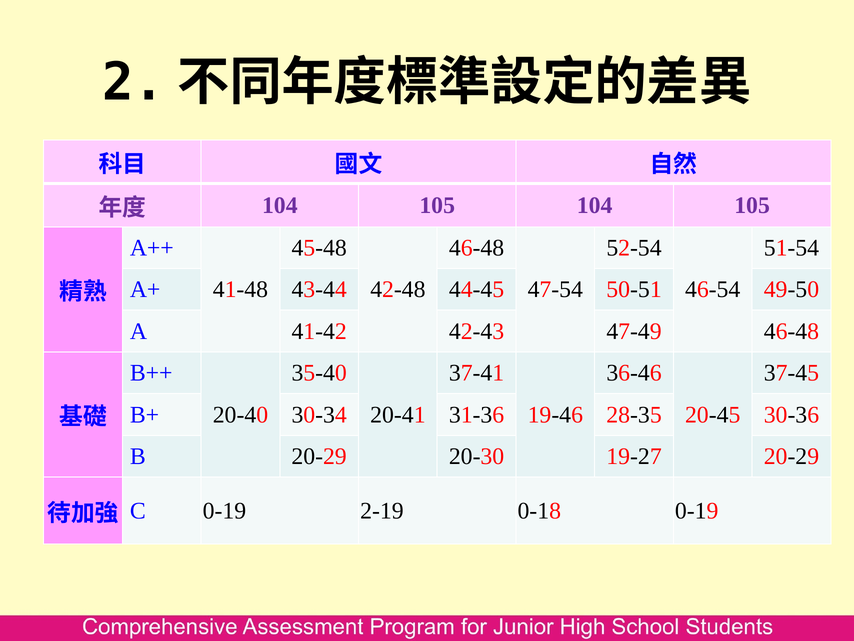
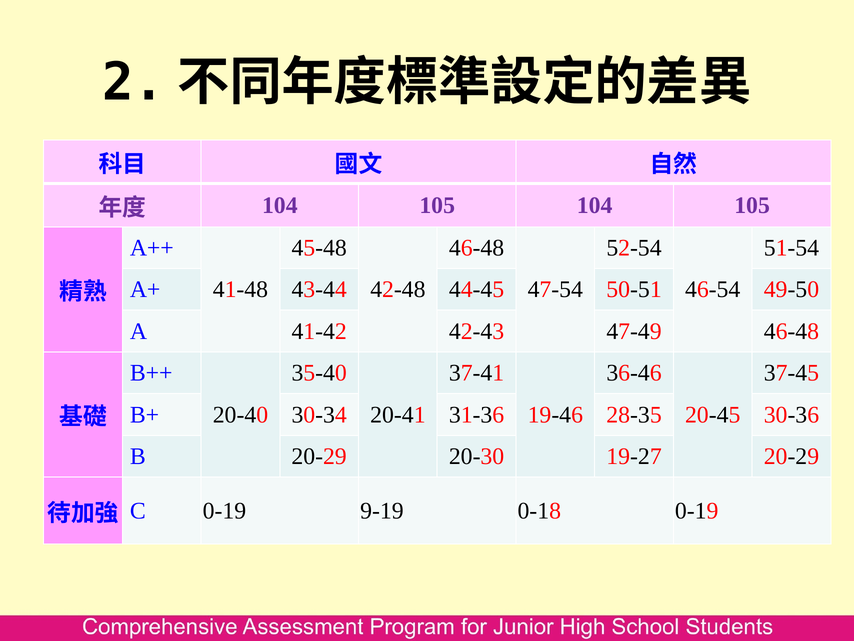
2-19: 2-19 -> 9-19
